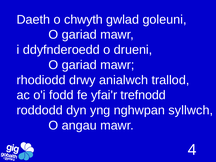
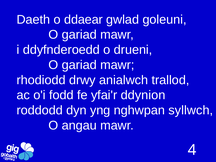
chwyth: chwyth -> ddaear
trefnodd: trefnodd -> ddynion
